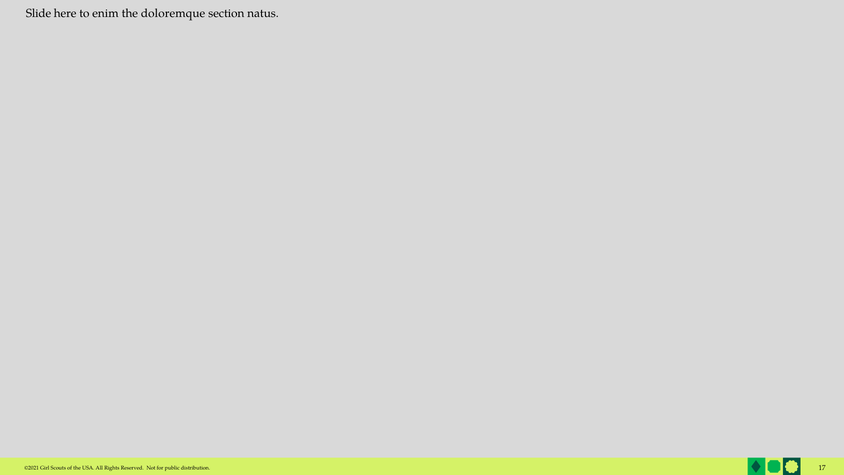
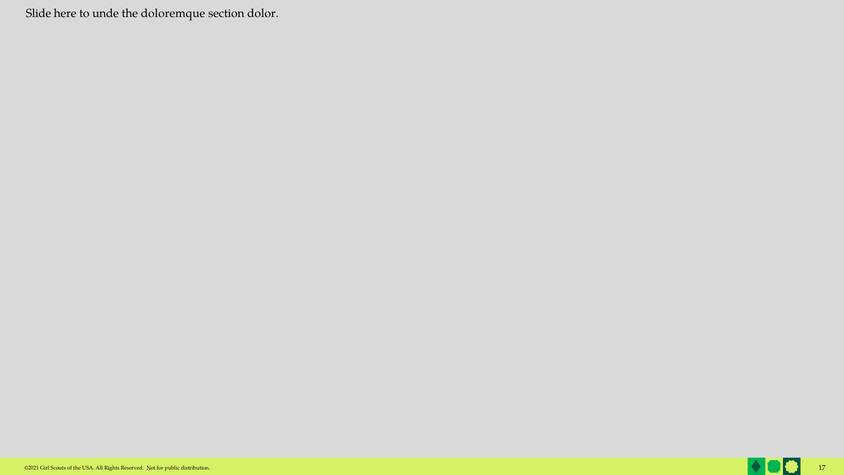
enim: enim -> unde
natus: natus -> dolor
